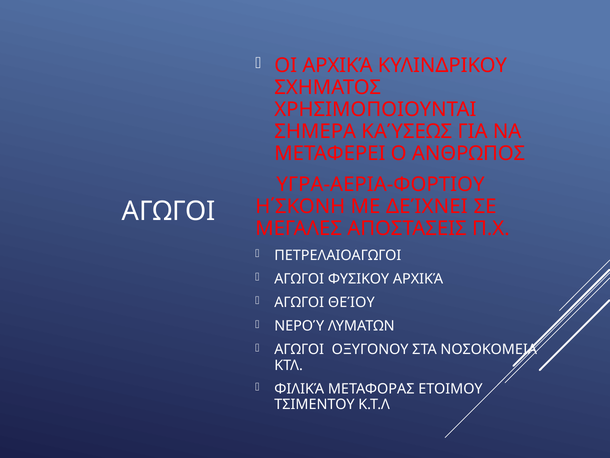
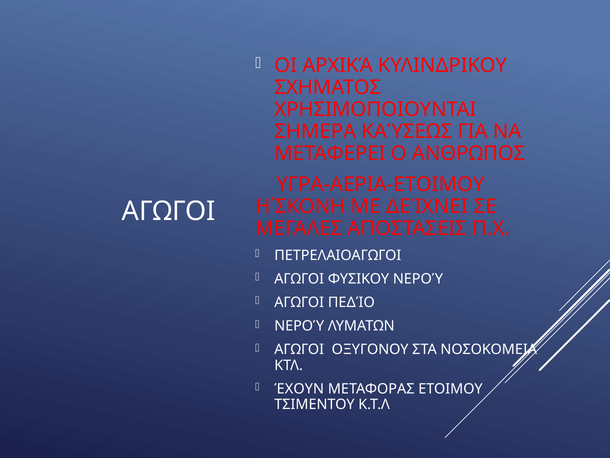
ΥΓΡΑ-ΑΕΡΙΑ-ΦΟΡΤΙΟΥ: ΥΓΡΑ-ΑΕΡΙΑ-ΦΟΡΤΙΟΥ -> ΥΓΡΑ-ΑΕΡΙΑ-ΕΤΟΙΜΟΥ
ΦΥΣΙΚΟΥ ΑΡΧΙΚΆ: ΑΡΧΙΚΆ -> ΝΕΡΟΎ
ΘΕΊΟΥ: ΘΕΊΟΥ -> ΠΕΔΊΟ
ΦΙΛΙΚΆ: ΦΙΛΙΚΆ -> ΈΧΟΥΝ
